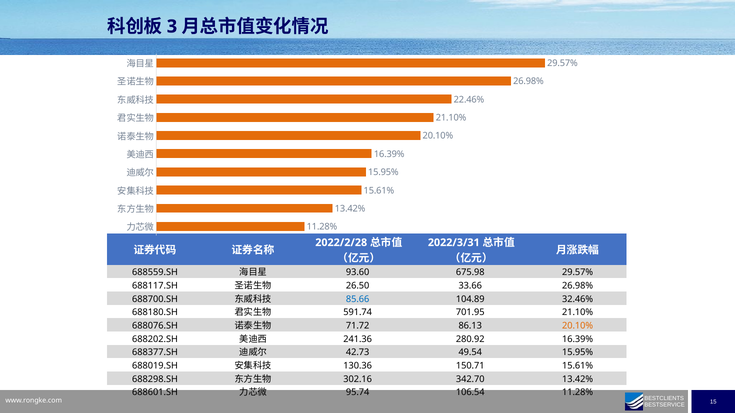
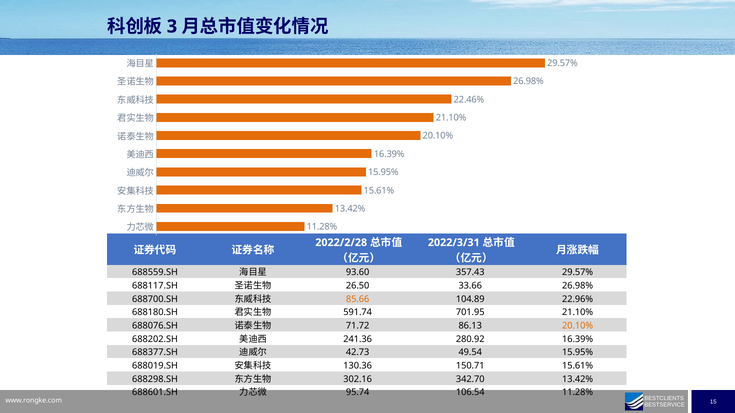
675.98: 675.98 -> 357.43
85.66 colour: blue -> orange
32.46%: 32.46% -> 22.96%
